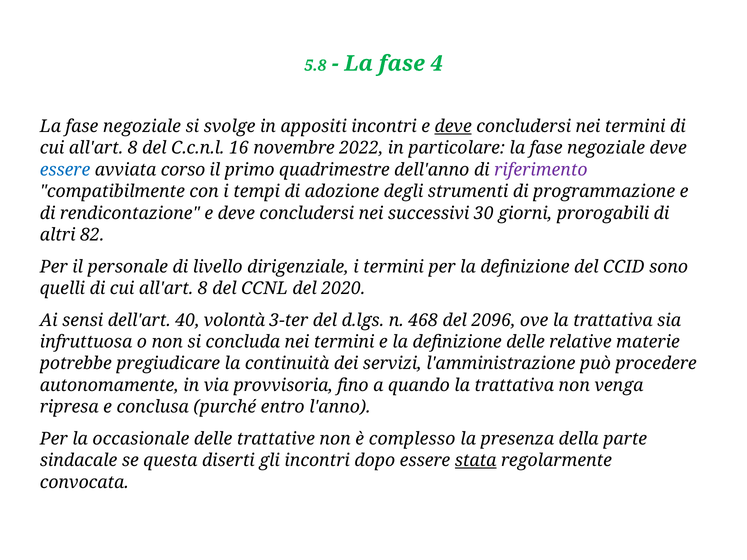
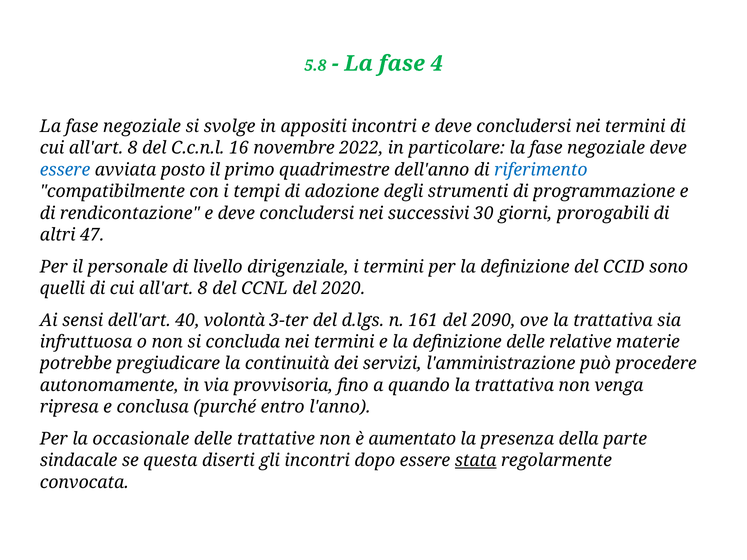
deve at (453, 126) underline: present -> none
corso: corso -> posto
riferimento colour: purple -> blue
82: 82 -> 47
468: 468 -> 161
2096: 2096 -> 2090
complesso: complesso -> aumentato
